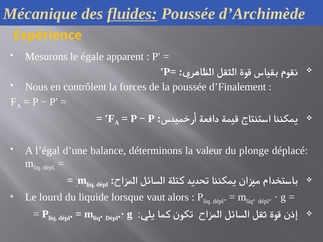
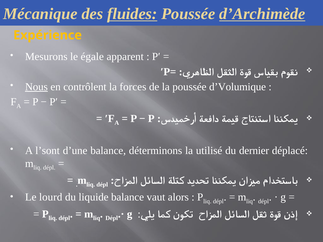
d’Archimède underline: none -> present
Nous underline: none -> present
d’Finalement: d’Finalement -> d’Volumique
l’égal: l’égal -> l’sont
valeur: valeur -> utilisé
plonge: plonge -> dernier
liquide lorsque: lorsque -> balance
